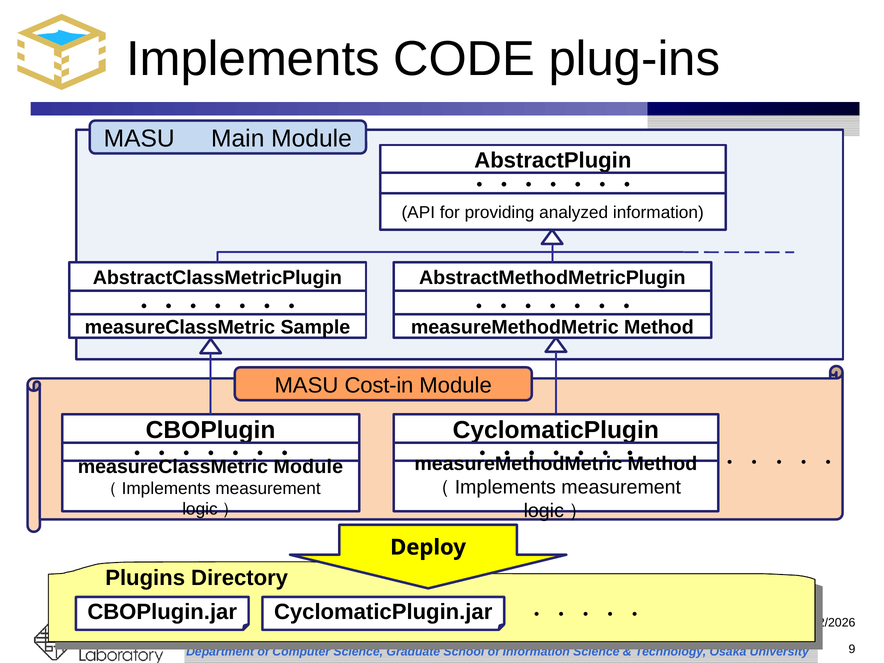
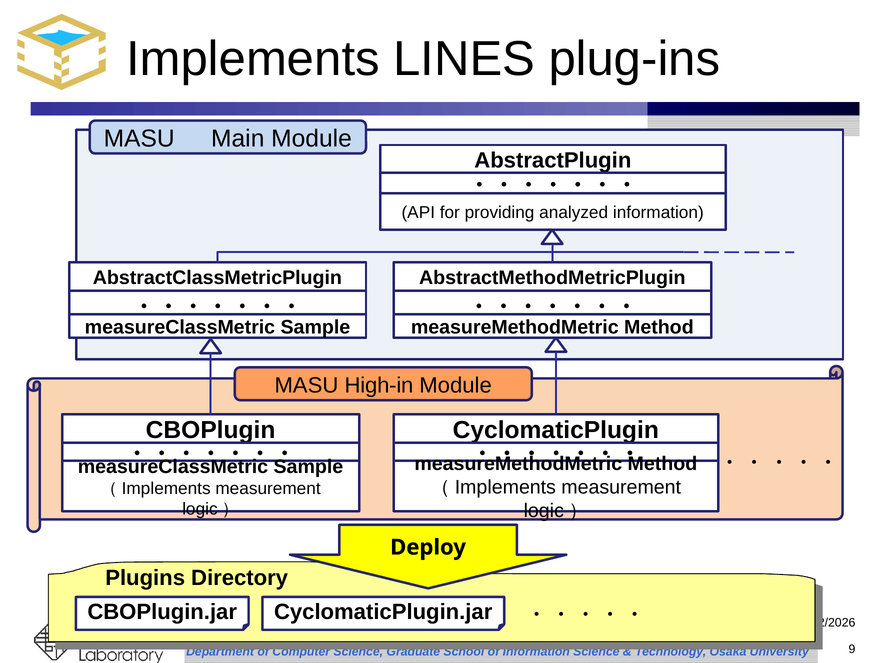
CODE: CODE -> LINES
Cost-in: Cost-in -> High-in
Module at (308, 467): Module -> Sample
